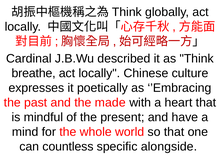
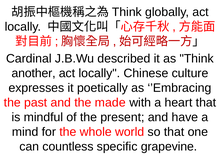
breathe: breathe -> another
alongside: alongside -> grapevine
